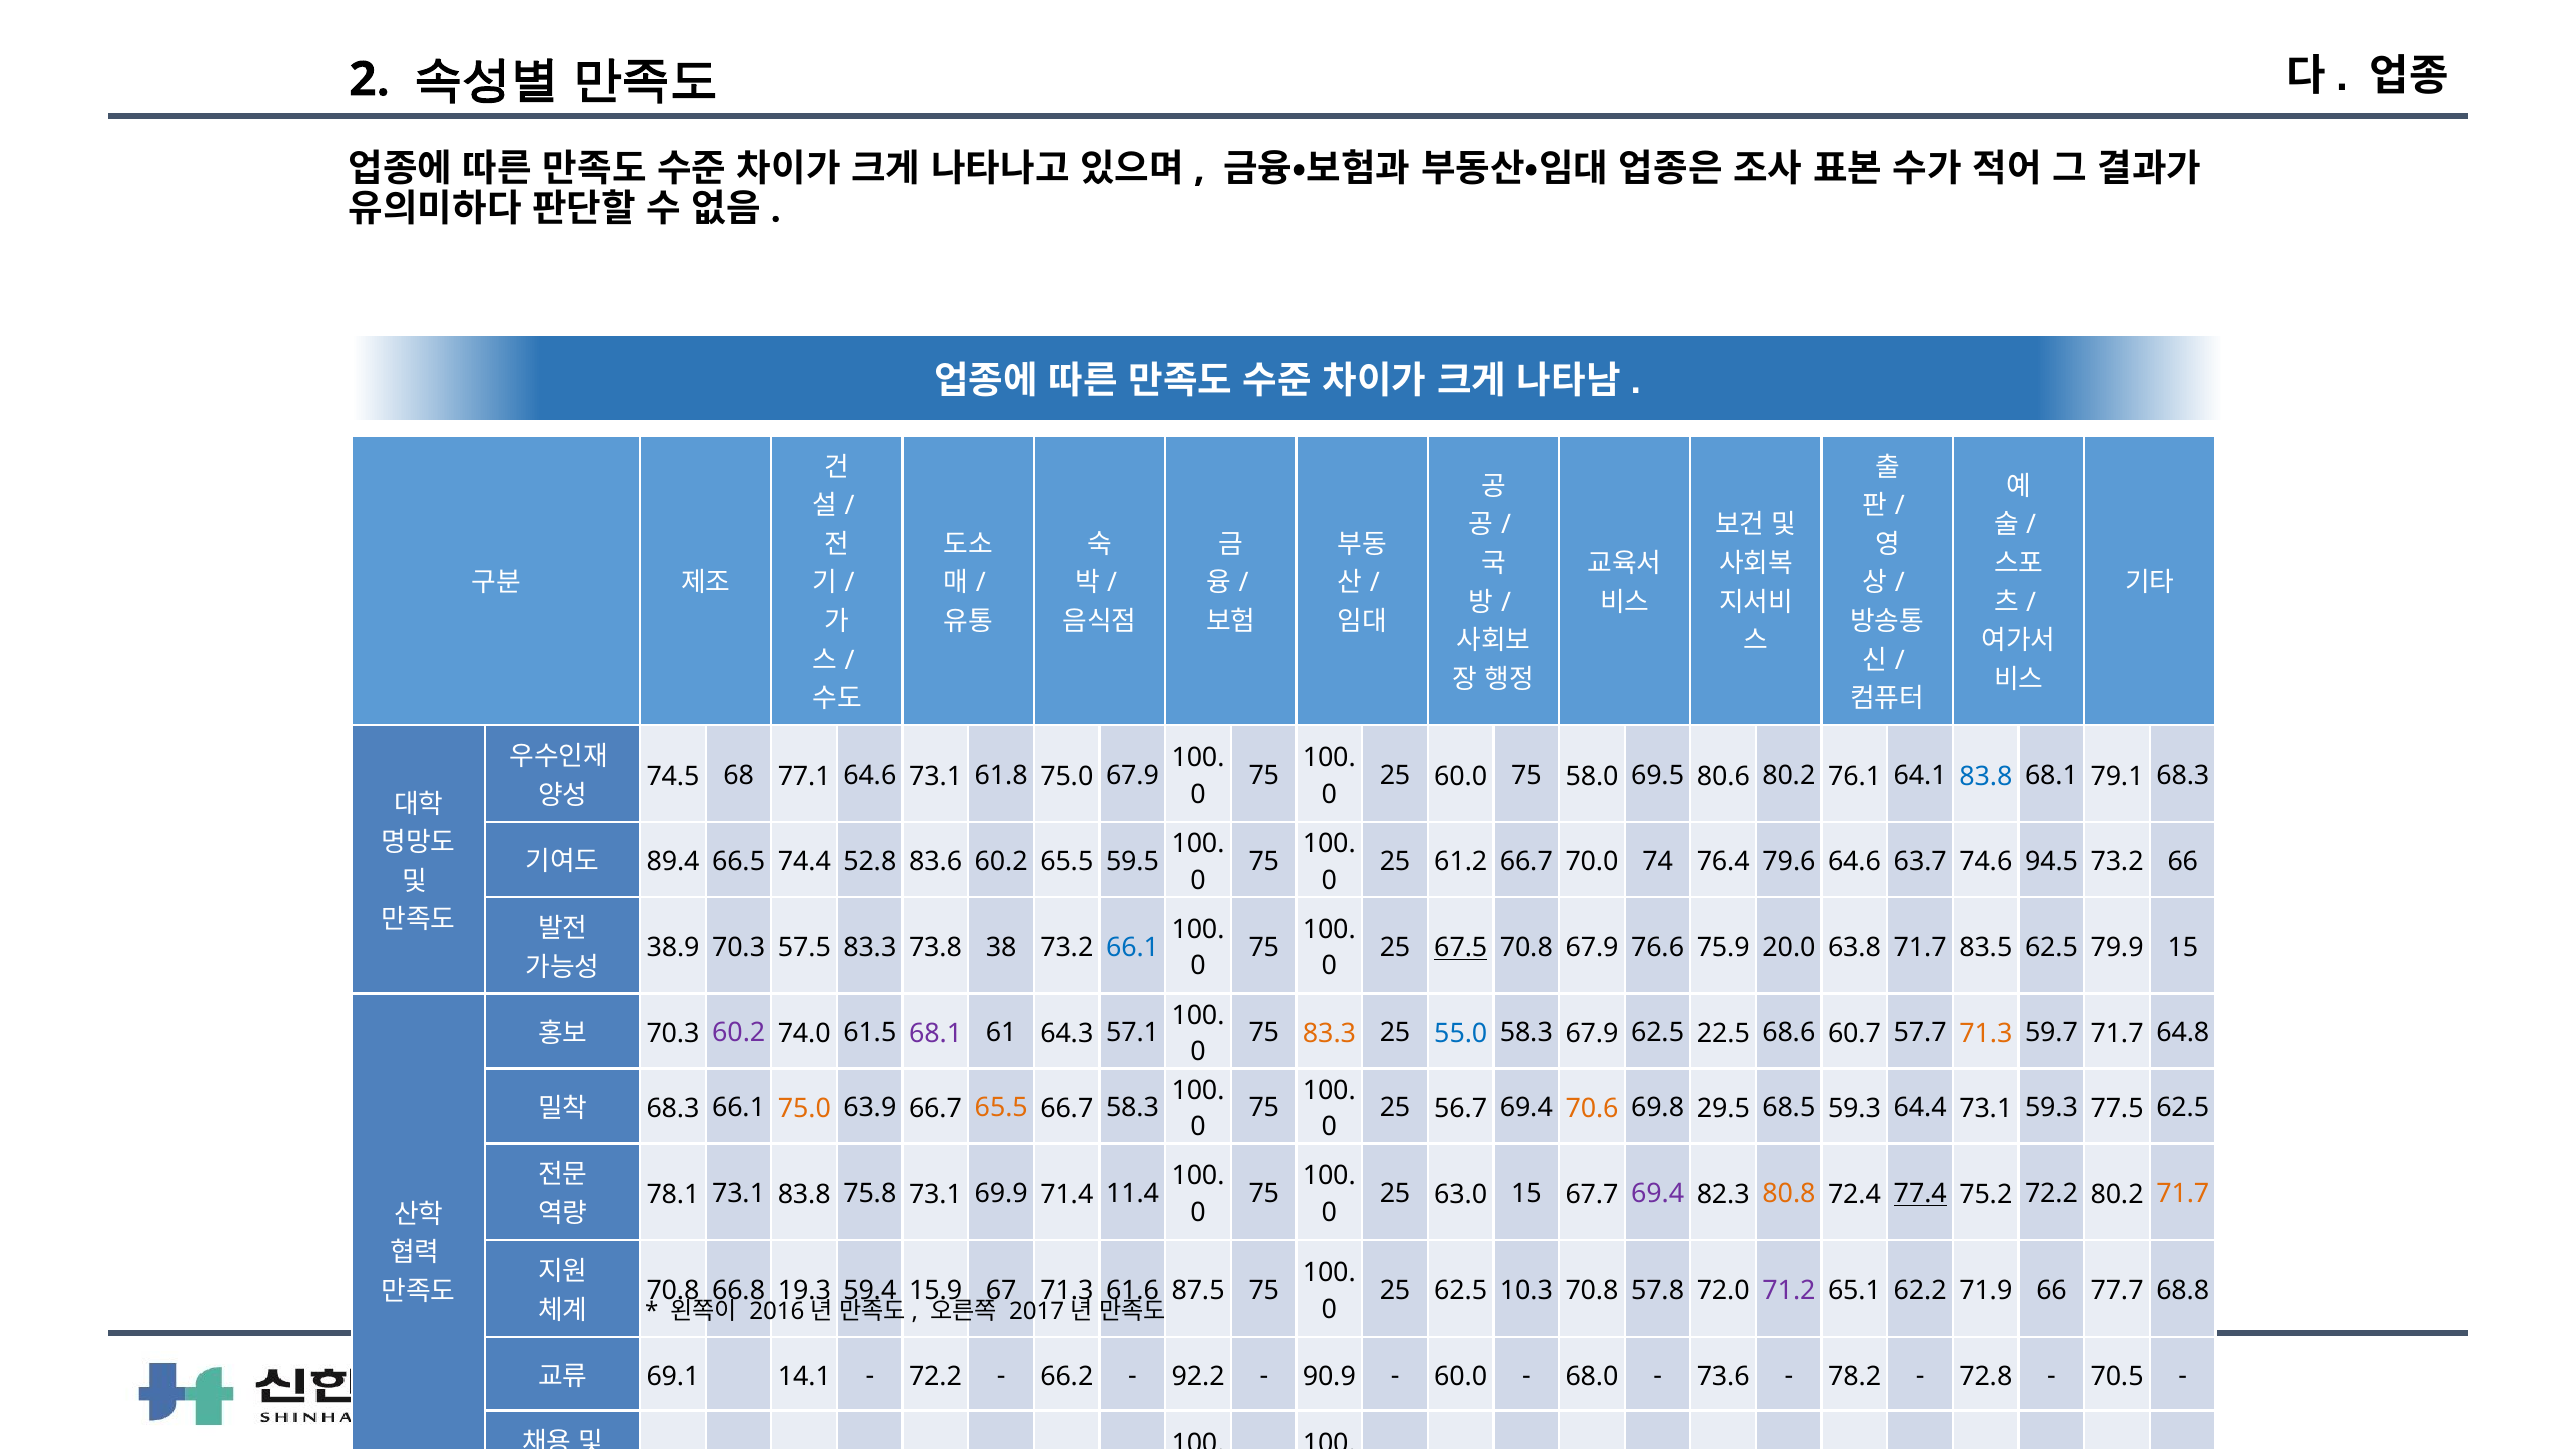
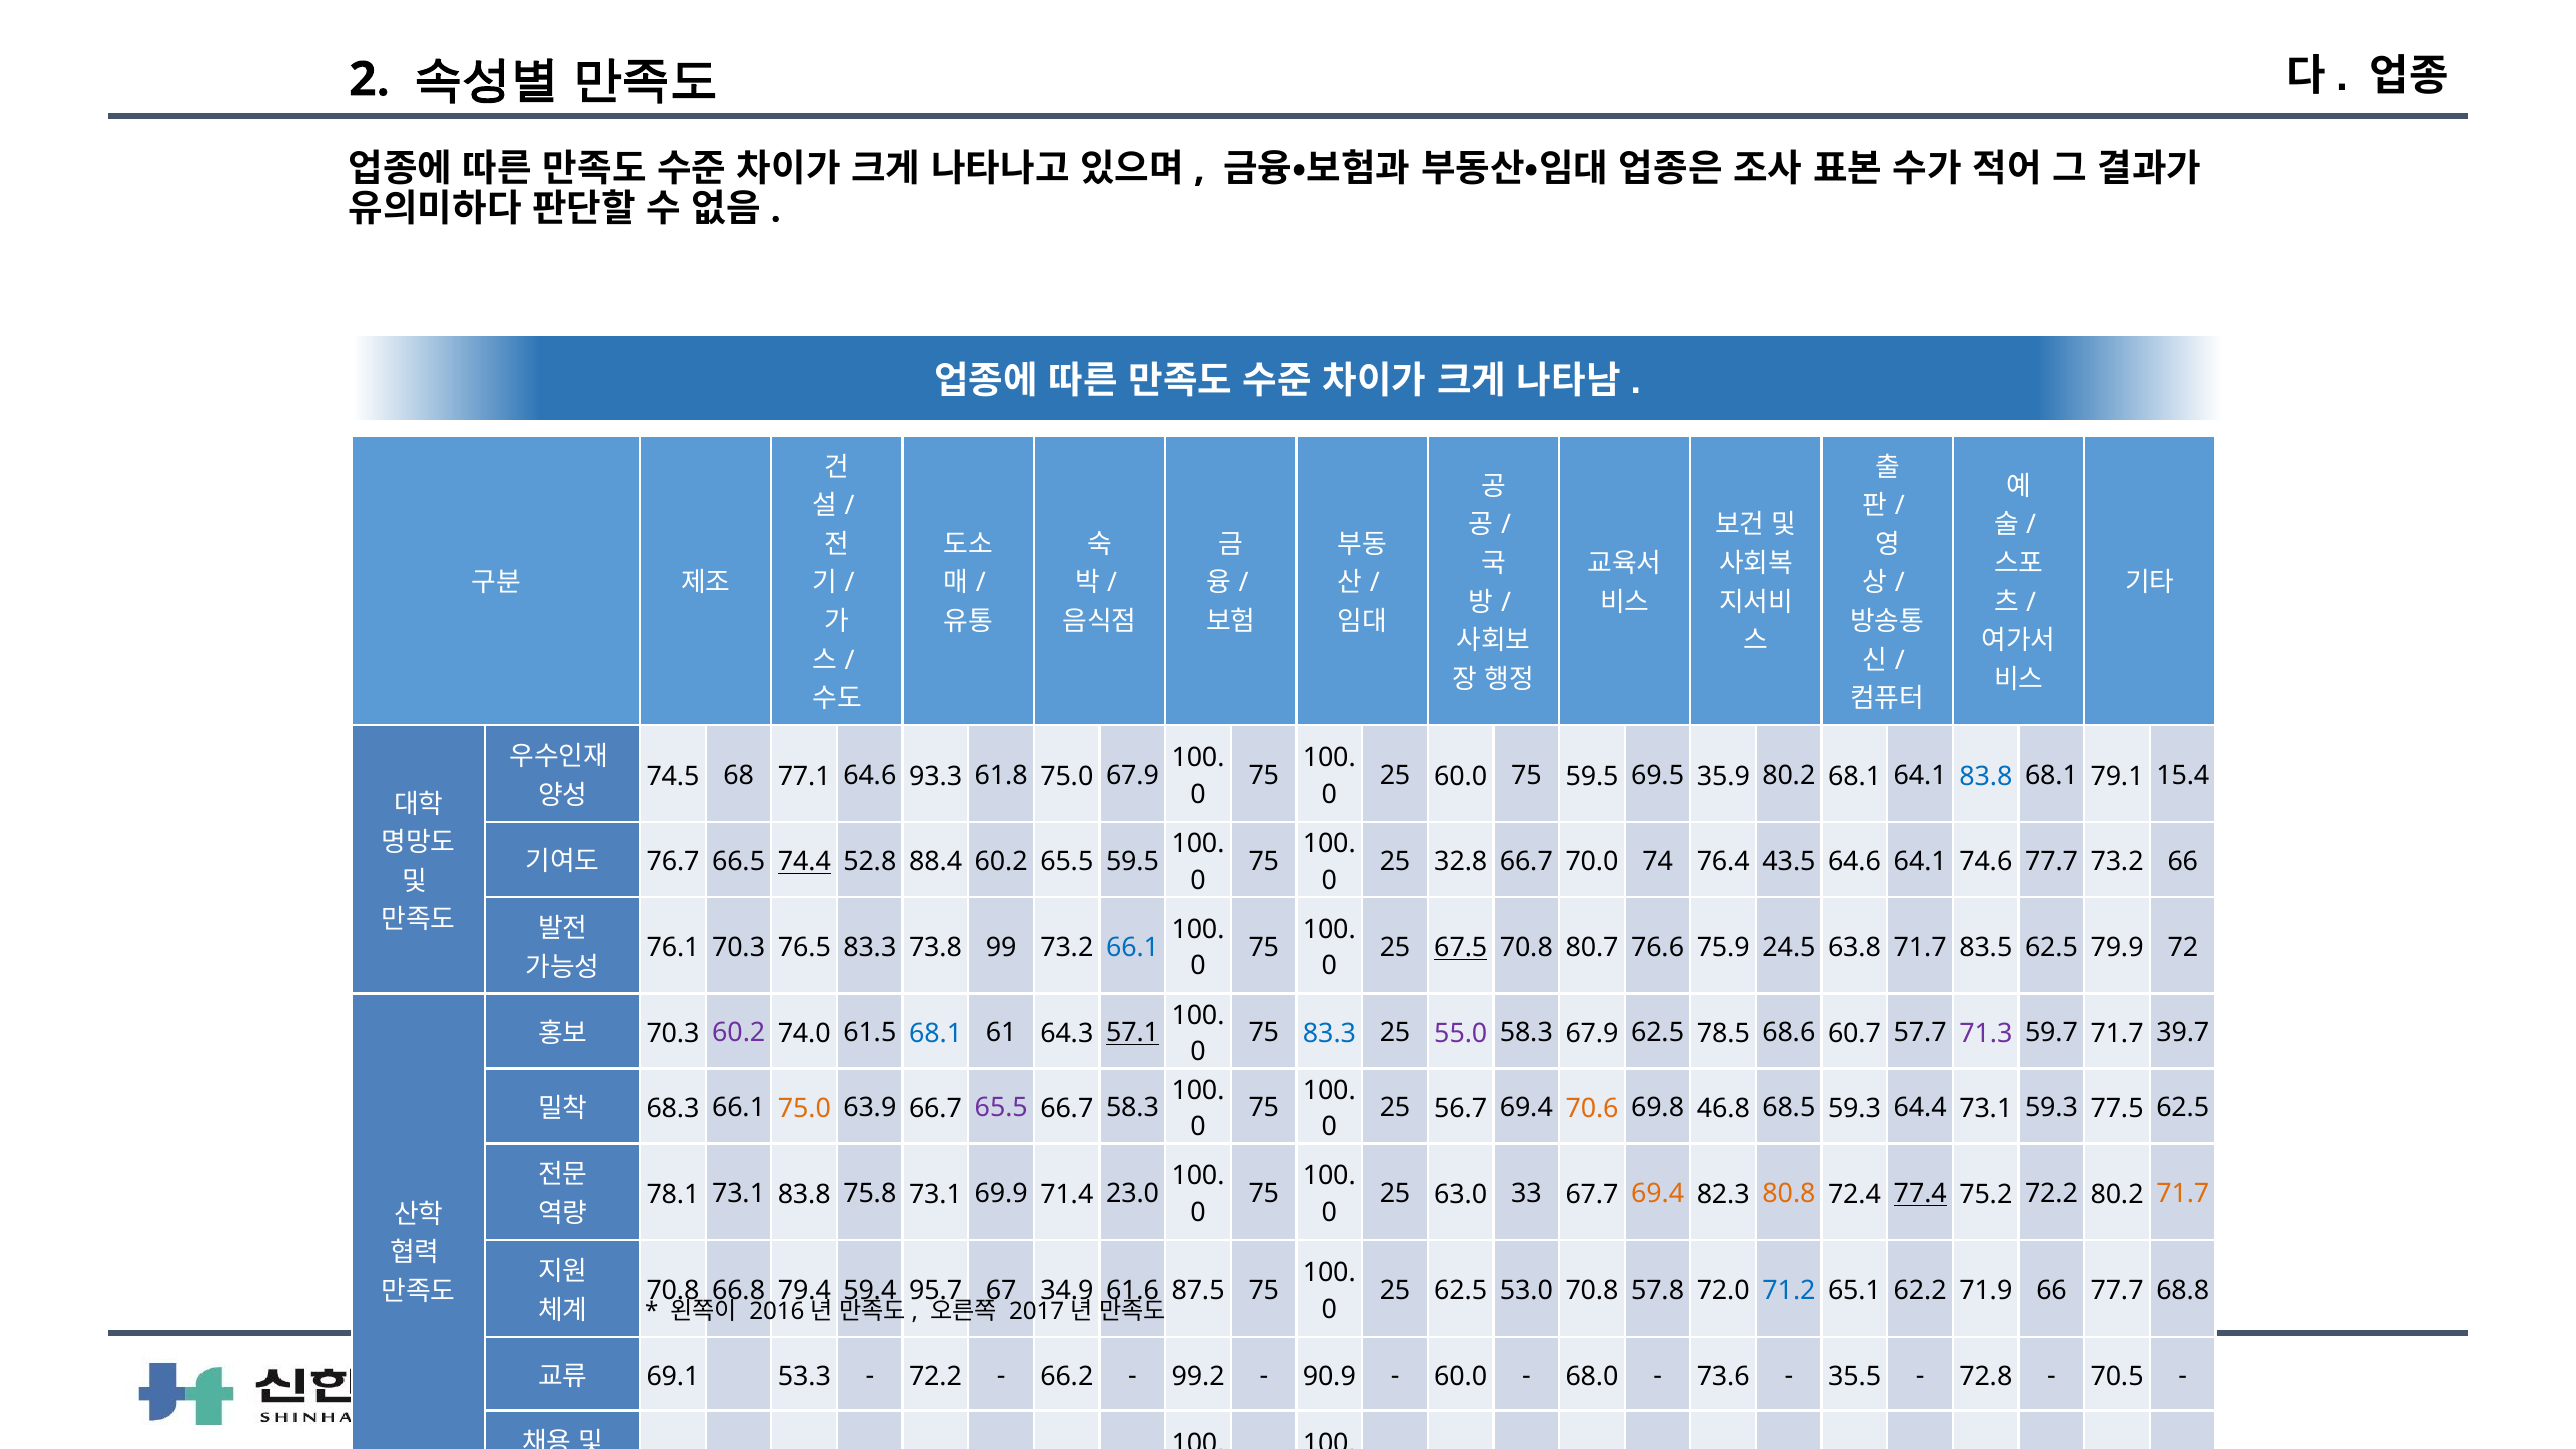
75 58.0: 58.0 -> 59.5
80.6: 80.6 -> 35.9
80.2 76.1: 76.1 -> 68.1
79.1 68.3: 68.3 -> 15.4
64.6 73.1: 73.1 -> 93.3
89.4: 89.4 -> 76.7
74.4 underline: none -> present
83.6: 83.6 -> 88.4
61.2: 61.2 -> 32.8
79.6: 79.6 -> 43.5
64.6 63.7: 63.7 -> 64.1
74.6 94.5: 94.5 -> 77.7
70.8 67.9: 67.9 -> 80.7
20.0: 20.0 -> 24.5
79.9 15: 15 -> 72
38.9: 38.9 -> 76.1
57.5: 57.5 -> 76.5
38: 38 -> 99
68.1 at (936, 1034) colour: purple -> blue
57.1 underline: none -> present
83.3 at (1329, 1034) colour: orange -> blue
55.0 colour: blue -> purple
22.5: 22.5 -> 78.5
71.3 at (1986, 1034) colour: orange -> purple
64.8: 64.8 -> 39.7
65.5 at (1001, 1108) colour: orange -> purple
29.5: 29.5 -> 46.8
63.0 15: 15 -> 33
69.4 at (1658, 1194) colour: purple -> orange
11.4: 11.4 -> 23.0
10.3: 10.3 -> 53.0
71.2 colour: purple -> blue
19.3: 19.3 -> 79.4
15.9: 15.9 -> 95.7
67 71.3: 71.3 -> 34.9
14.1: 14.1 -> 53.3
92.2: 92.2 -> 99.2
78.2: 78.2 -> 35.5
